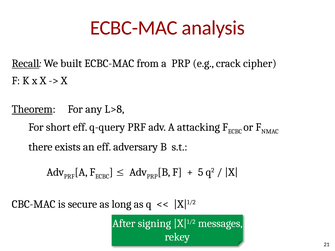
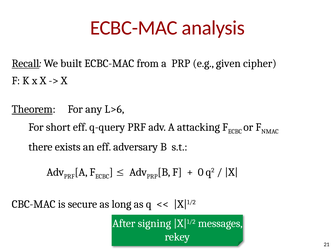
crack: crack -> given
L>8: L>8 -> L>6
5: 5 -> 0
